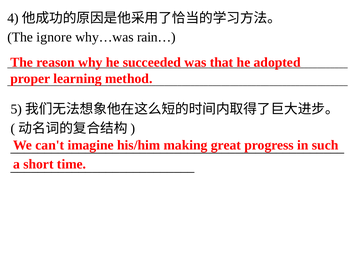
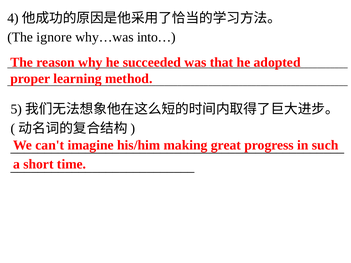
rain…: rain… -> into…
